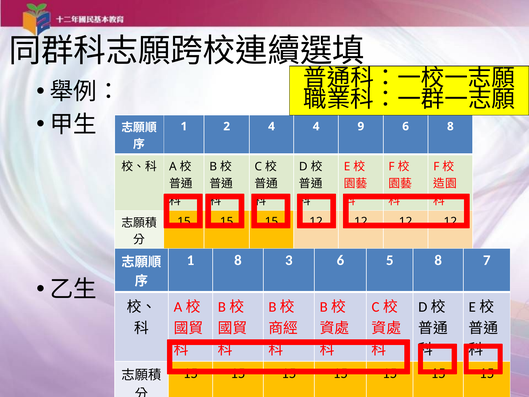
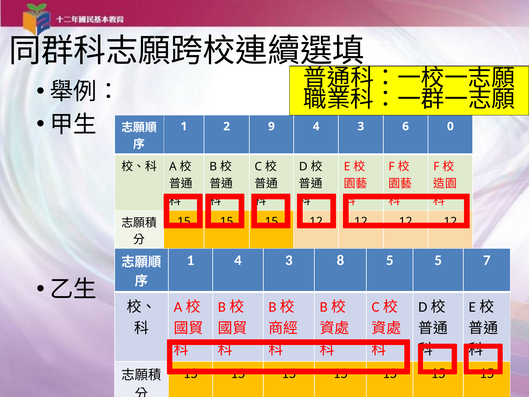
2 4: 4 -> 9
9 at (361, 126): 9 -> 3
6 8: 8 -> 0
1 8: 8 -> 4
3 6: 6 -> 8
5 8: 8 -> 5
